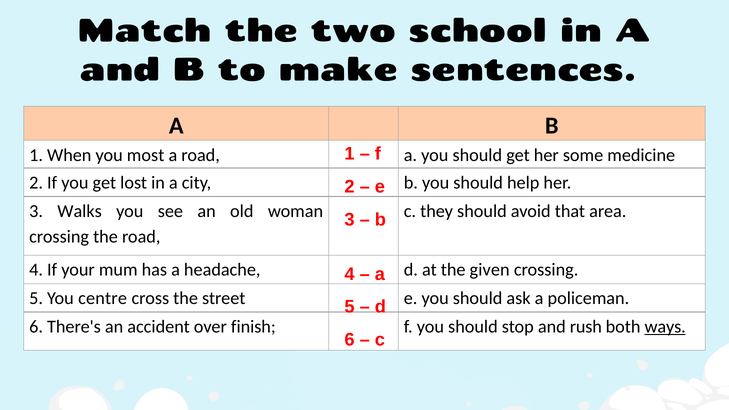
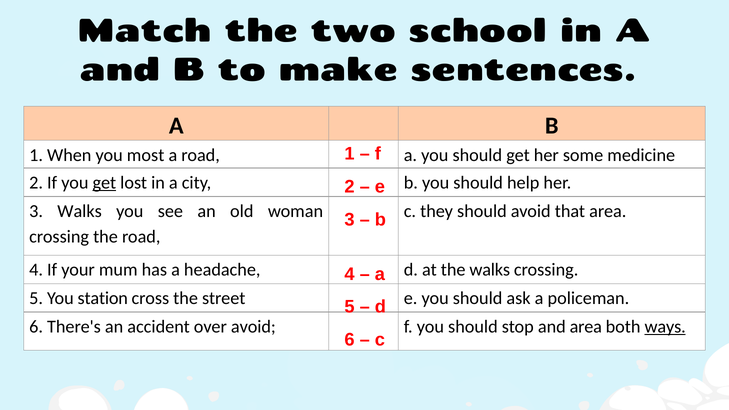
get at (104, 183) underline: none -> present
the given: given -> walks
centre: centre -> station
over finish: finish -> avoid
and rush: rush -> area
